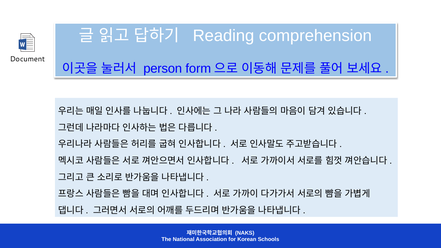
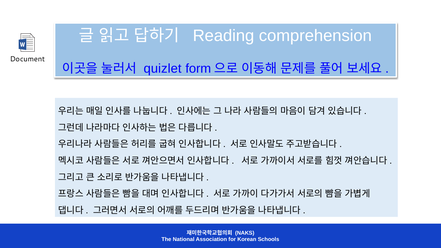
person: person -> quizlet
